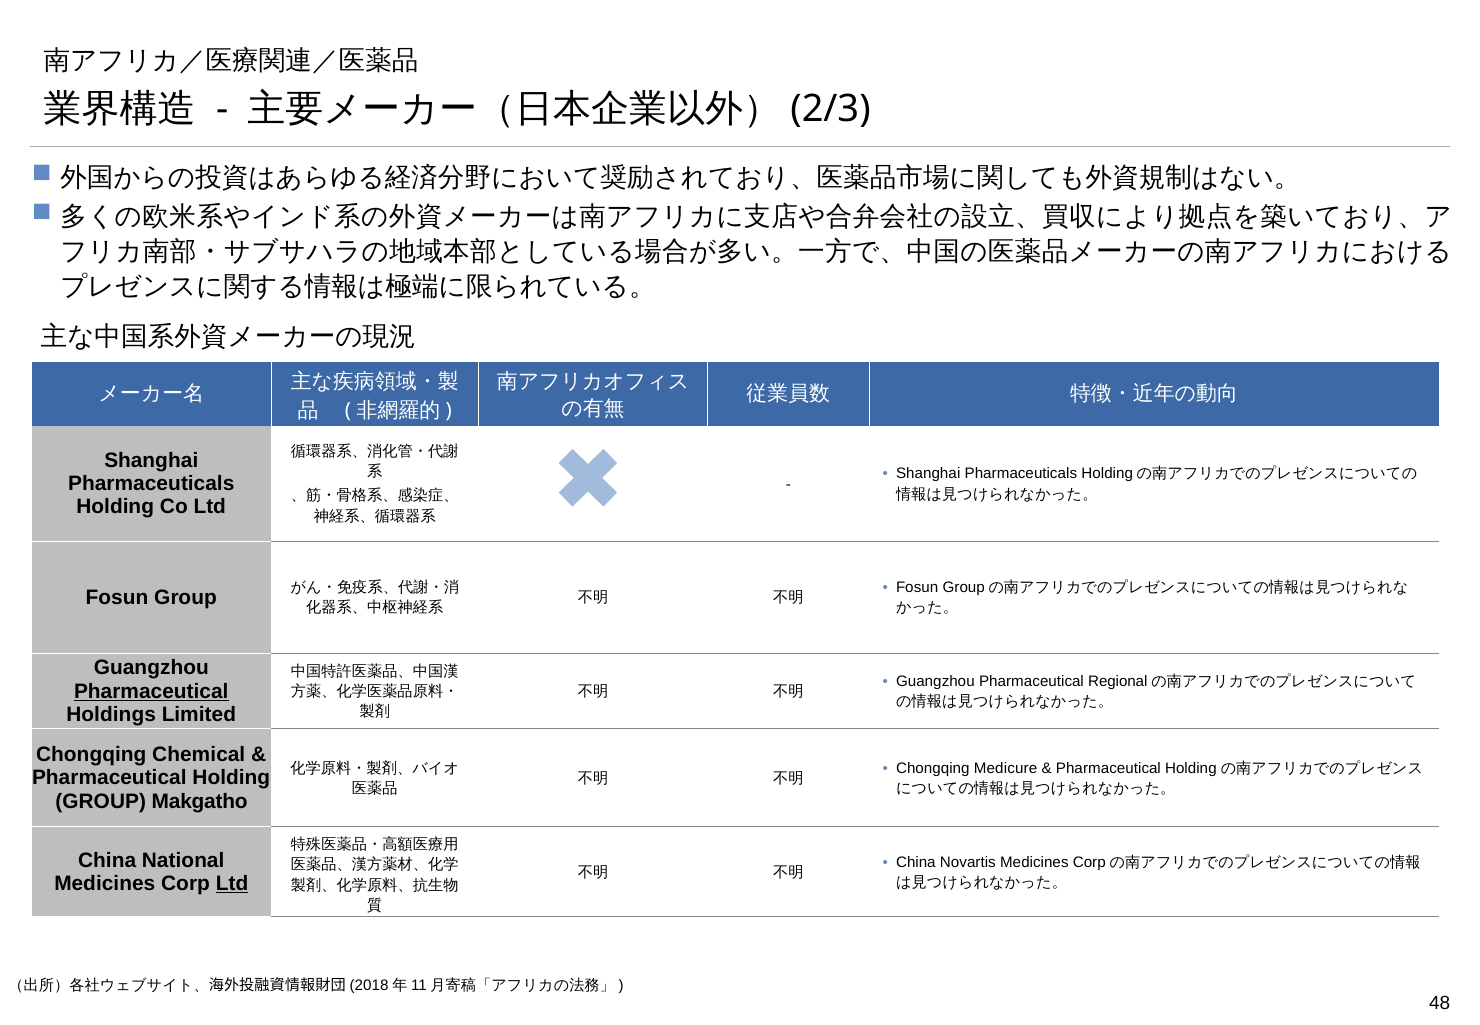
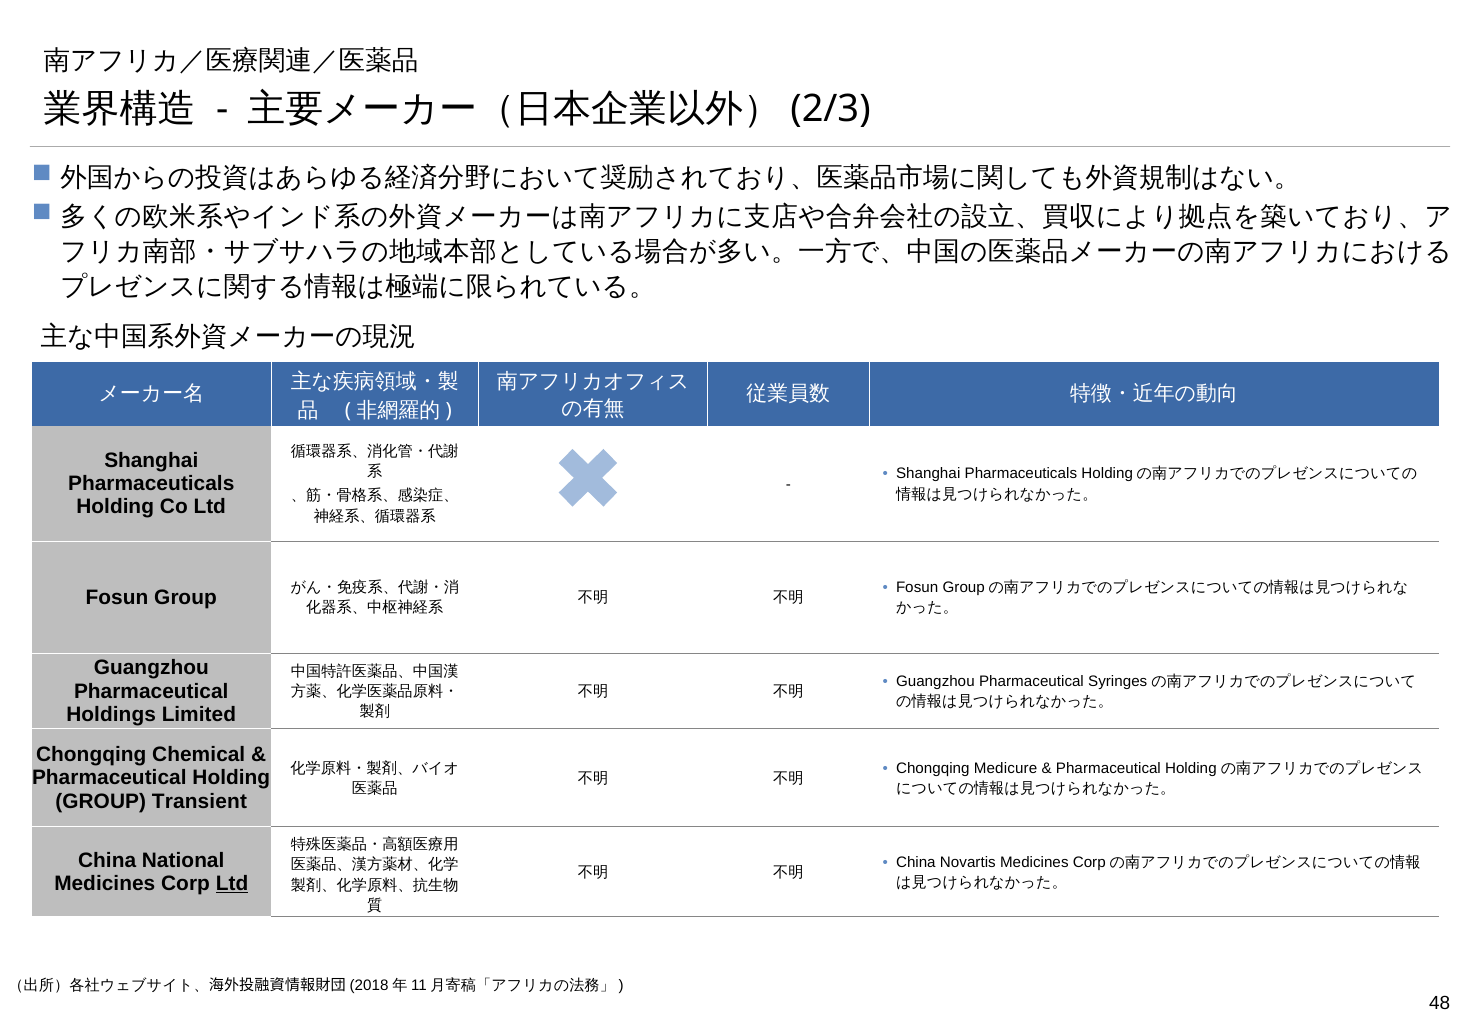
Regional: Regional -> Syringes
Pharmaceutical at (151, 691) underline: present -> none
Makgatho: Makgatho -> Transient
